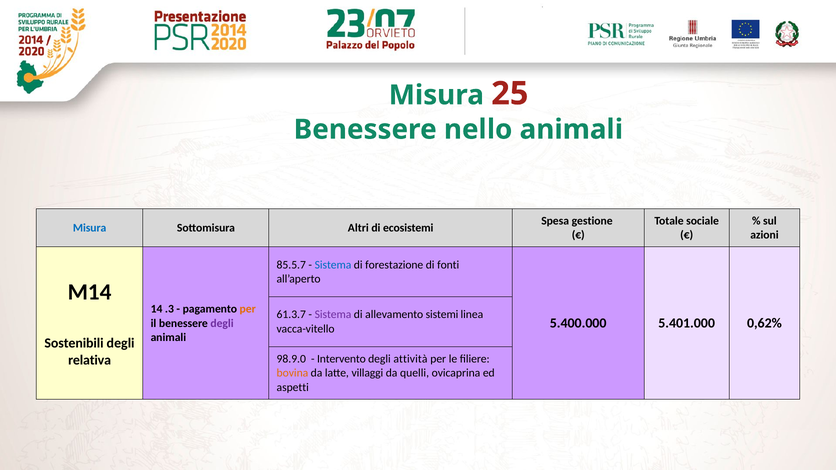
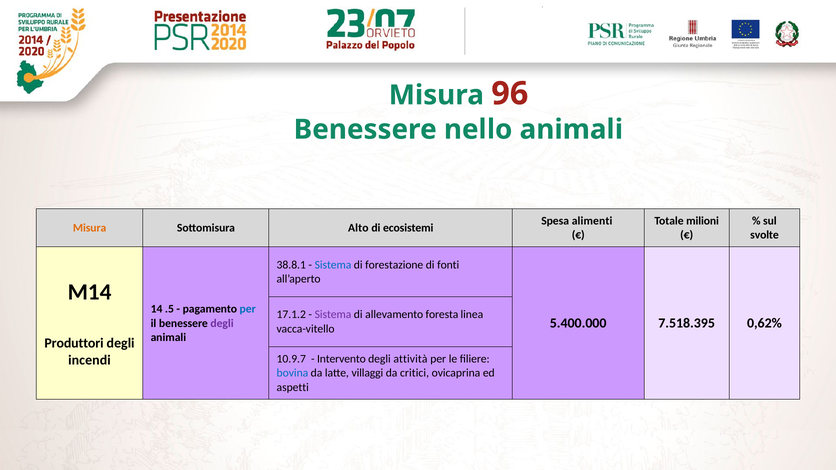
25: 25 -> 96
gestione: gestione -> alimenti
sociale: sociale -> milioni
Misura at (90, 228) colour: blue -> orange
Altri: Altri -> Alto
azioni: azioni -> svolte
85.5.7: 85.5.7 -> 38.8.1
.3: .3 -> .5
per at (248, 309) colour: orange -> blue
61.3.7: 61.3.7 -> 17.1.2
sistemi: sistemi -> foresta
5.401.000: 5.401.000 -> 7.518.395
Sostenibili: Sostenibili -> Produttori
98.9.0: 98.9.0 -> 10.9.7
relativa: relativa -> incendi
bovina colour: orange -> blue
quelli: quelli -> critici
